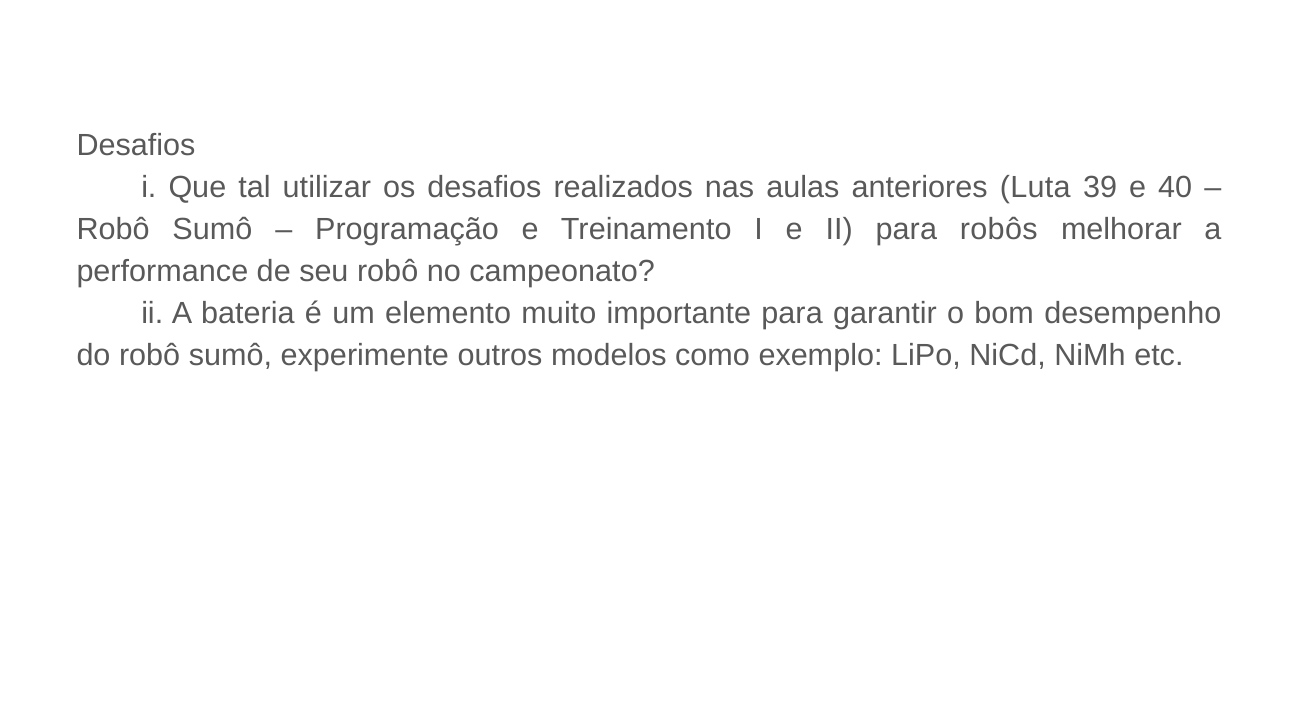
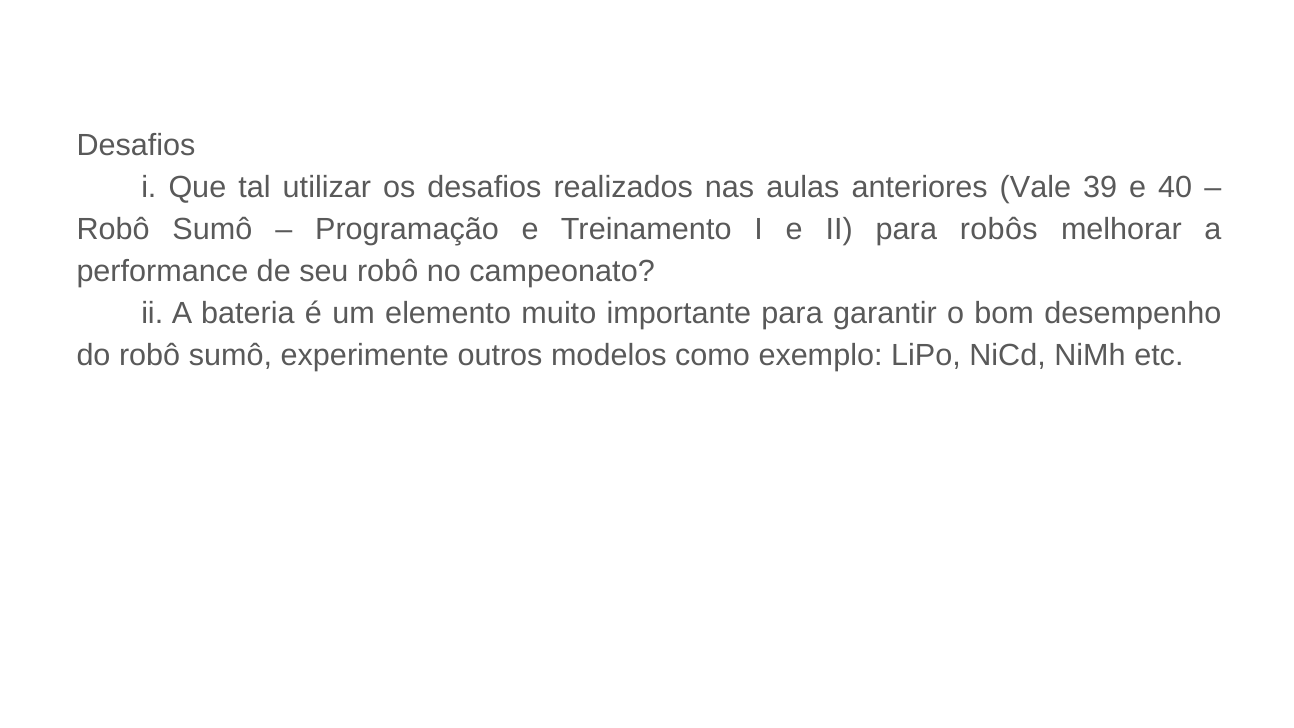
Luta: Luta -> Vale
